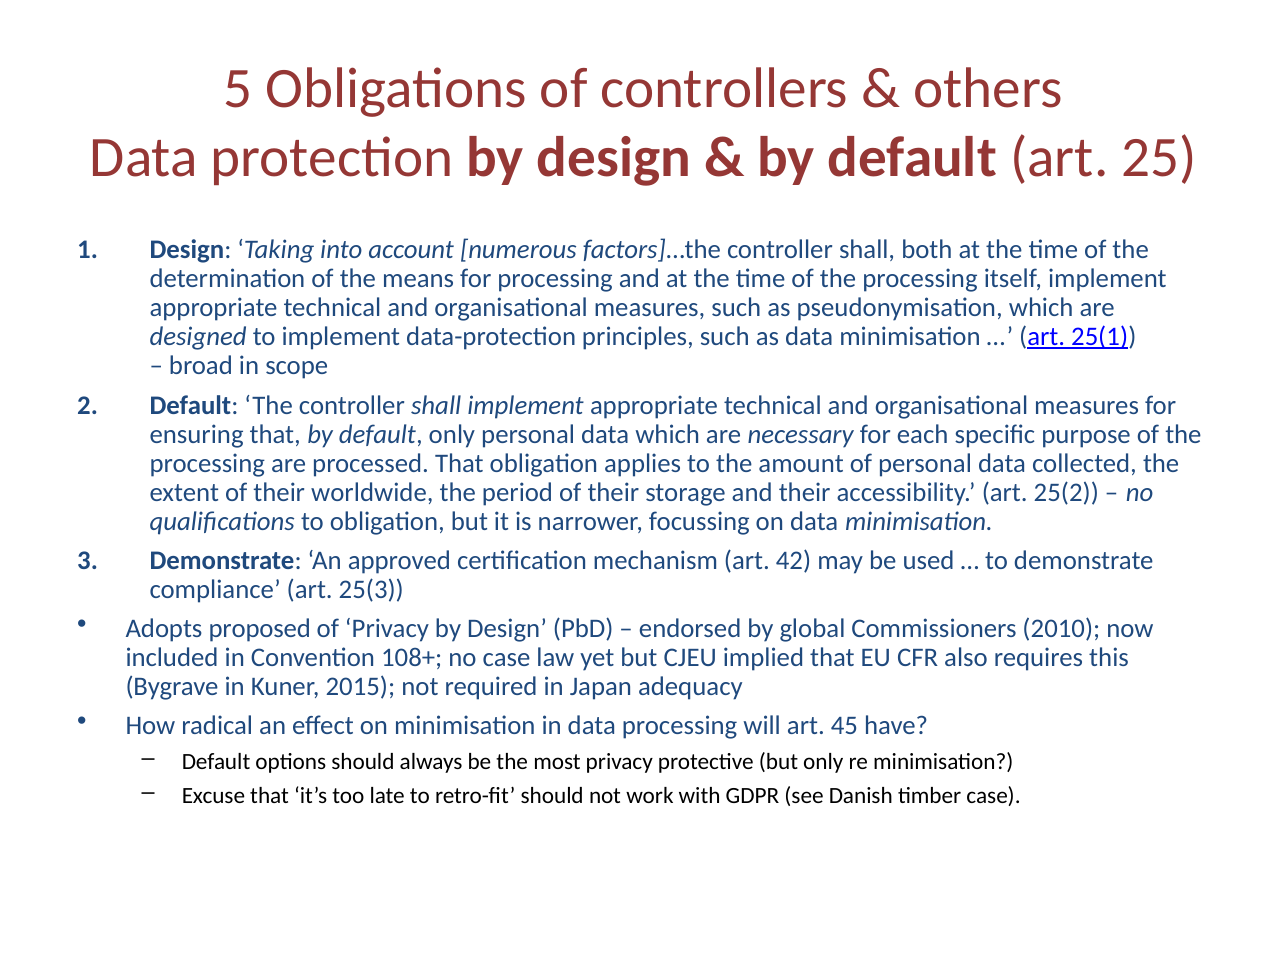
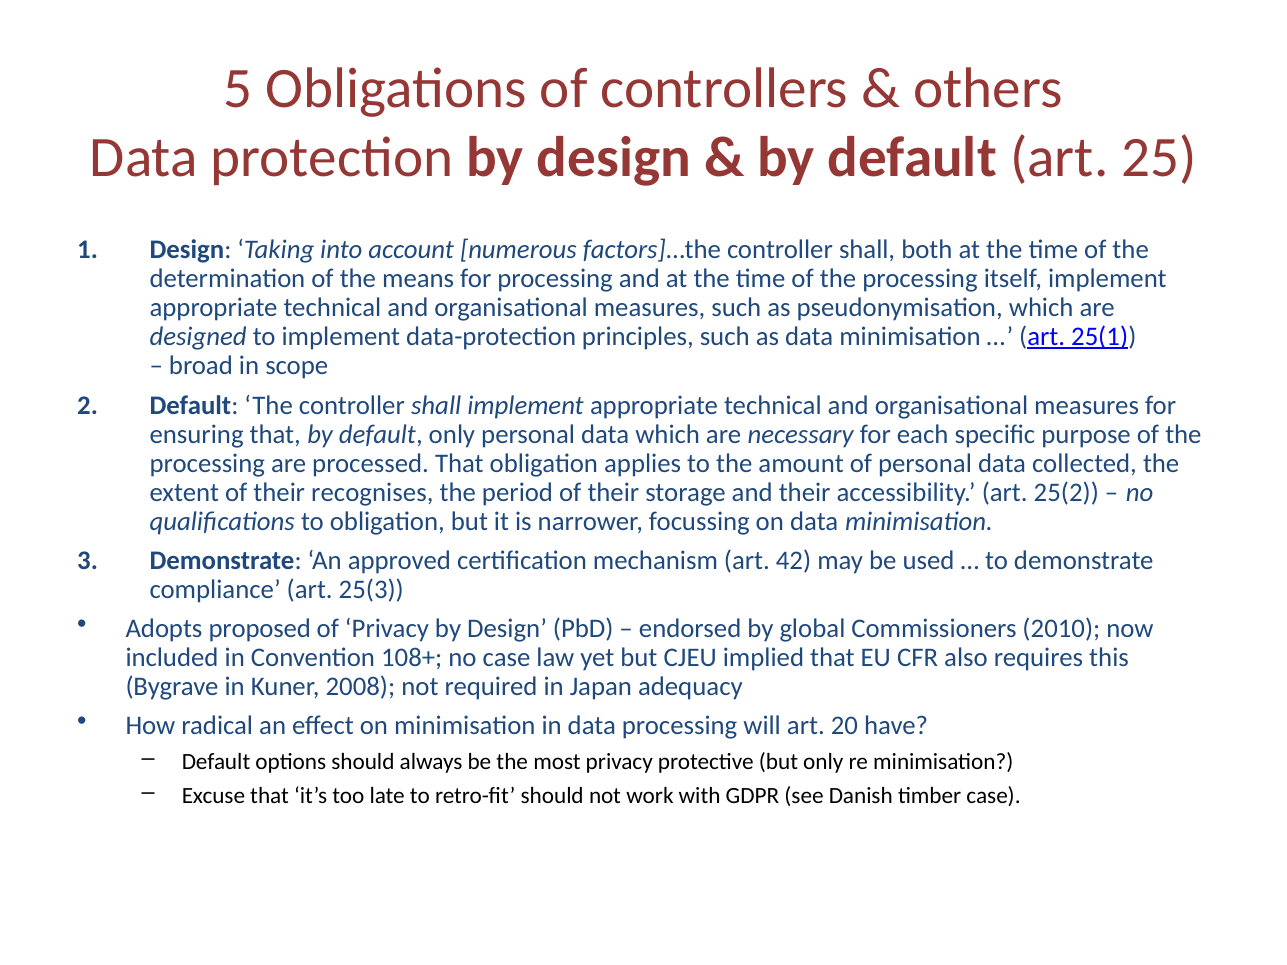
worldwide: worldwide -> recognises
2015: 2015 -> 2008
45: 45 -> 20
